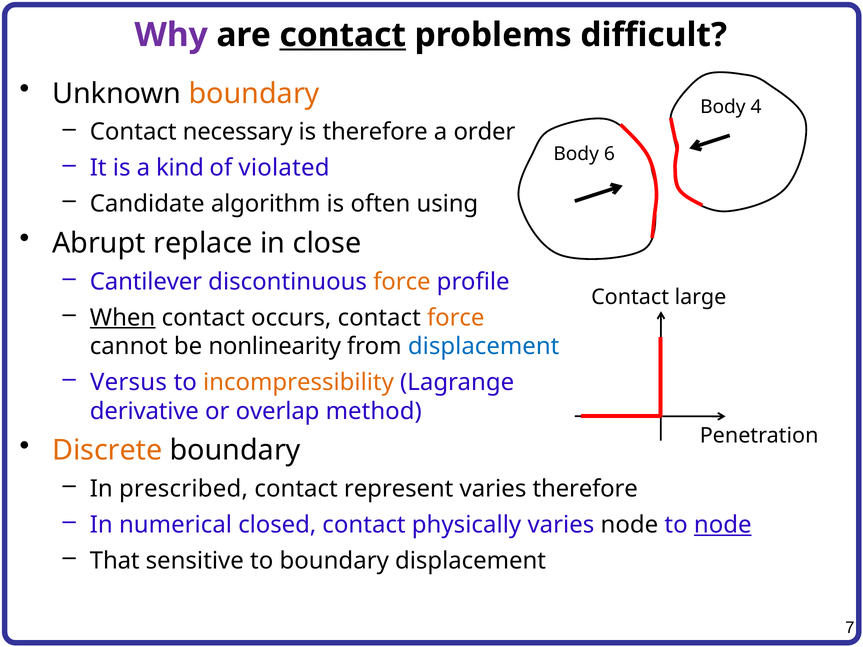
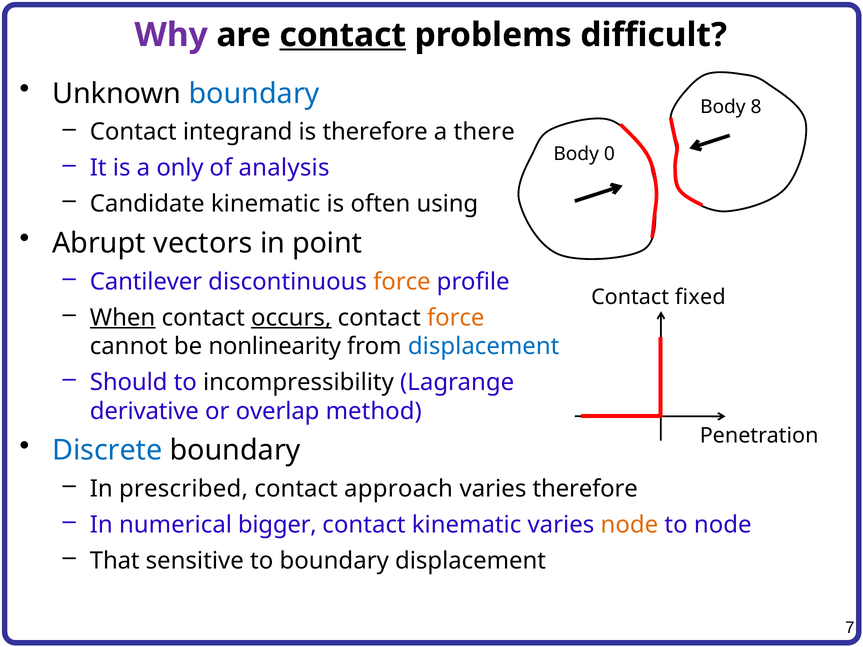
boundary at (254, 94) colour: orange -> blue
4: 4 -> 8
necessary: necessary -> integrand
order: order -> there
6: 6 -> 0
kind: kind -> only
violated: violated -> analysis
Candidate algorithm: algorithm -> kinematic
replace: replace -> vectors
close: close -> point
large: large -> fixed
occurs underline: none -> present
Versus: Versus -> Should
incompressibility colour: orange -> black
Discrete colour: orange -> blue
represent: represent -> approach
closed: closed -> bigger
contact physically: physically -> kinematic
node at (629, 525) colour: black -> orange
node at (723, 525) underline: present -> none
